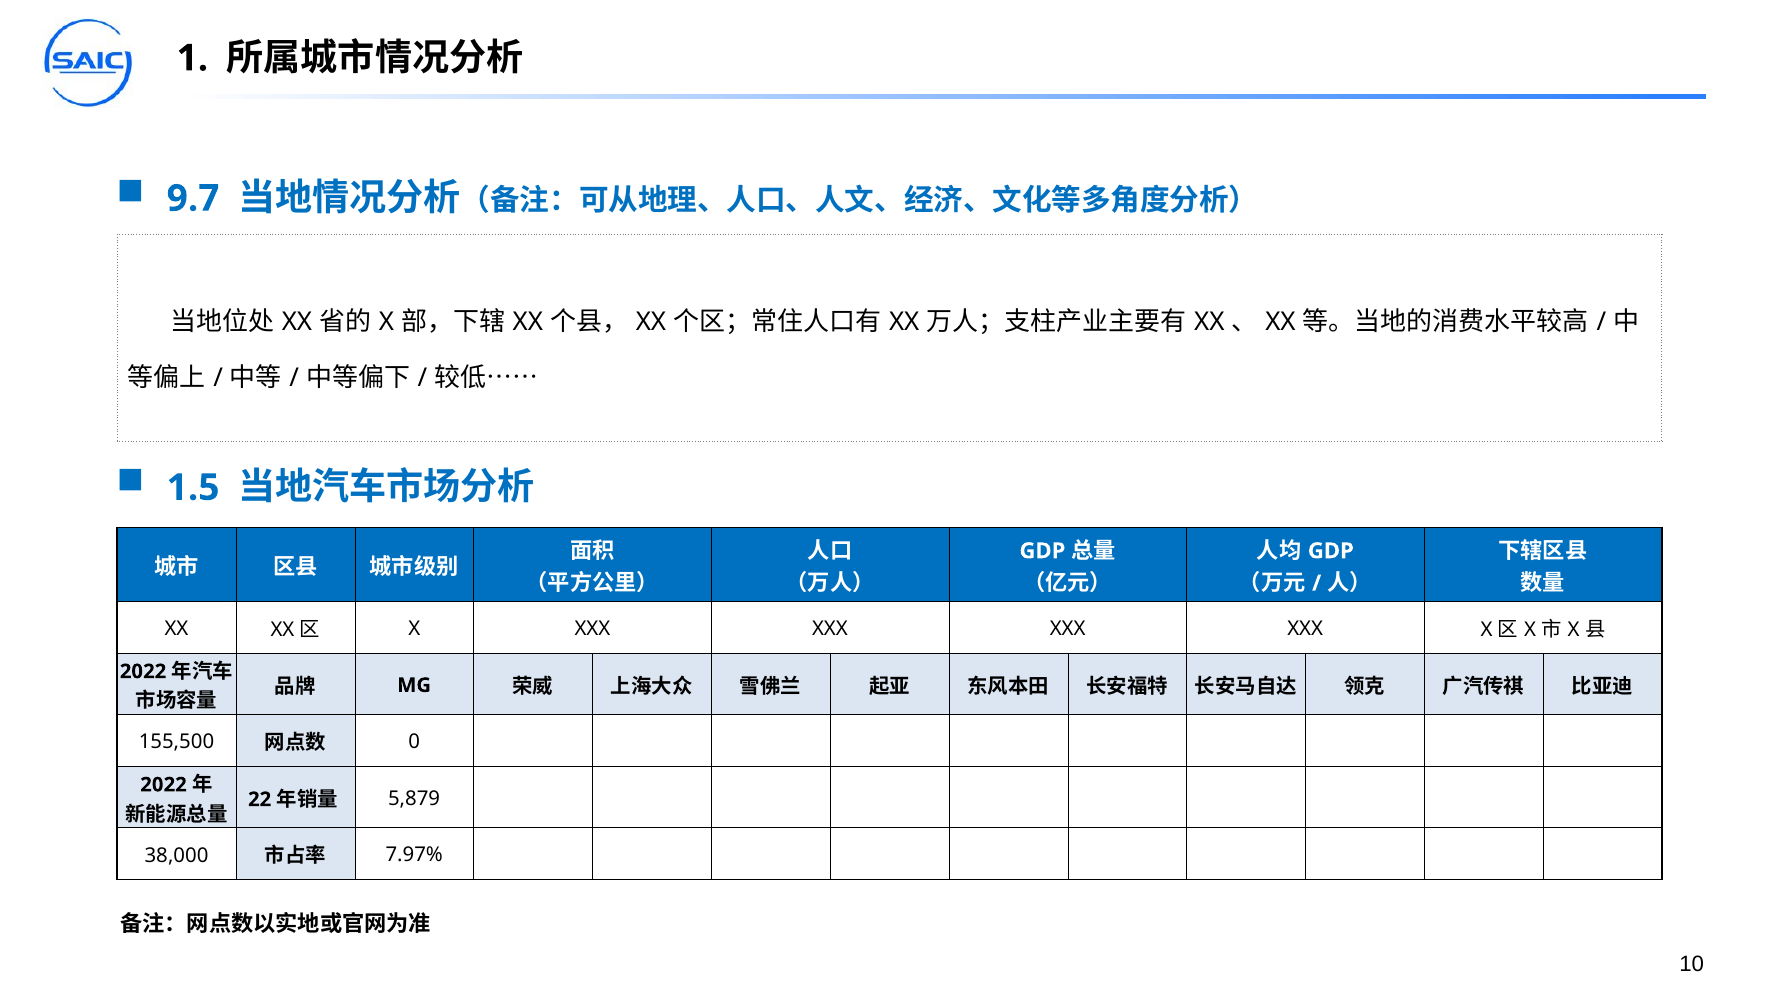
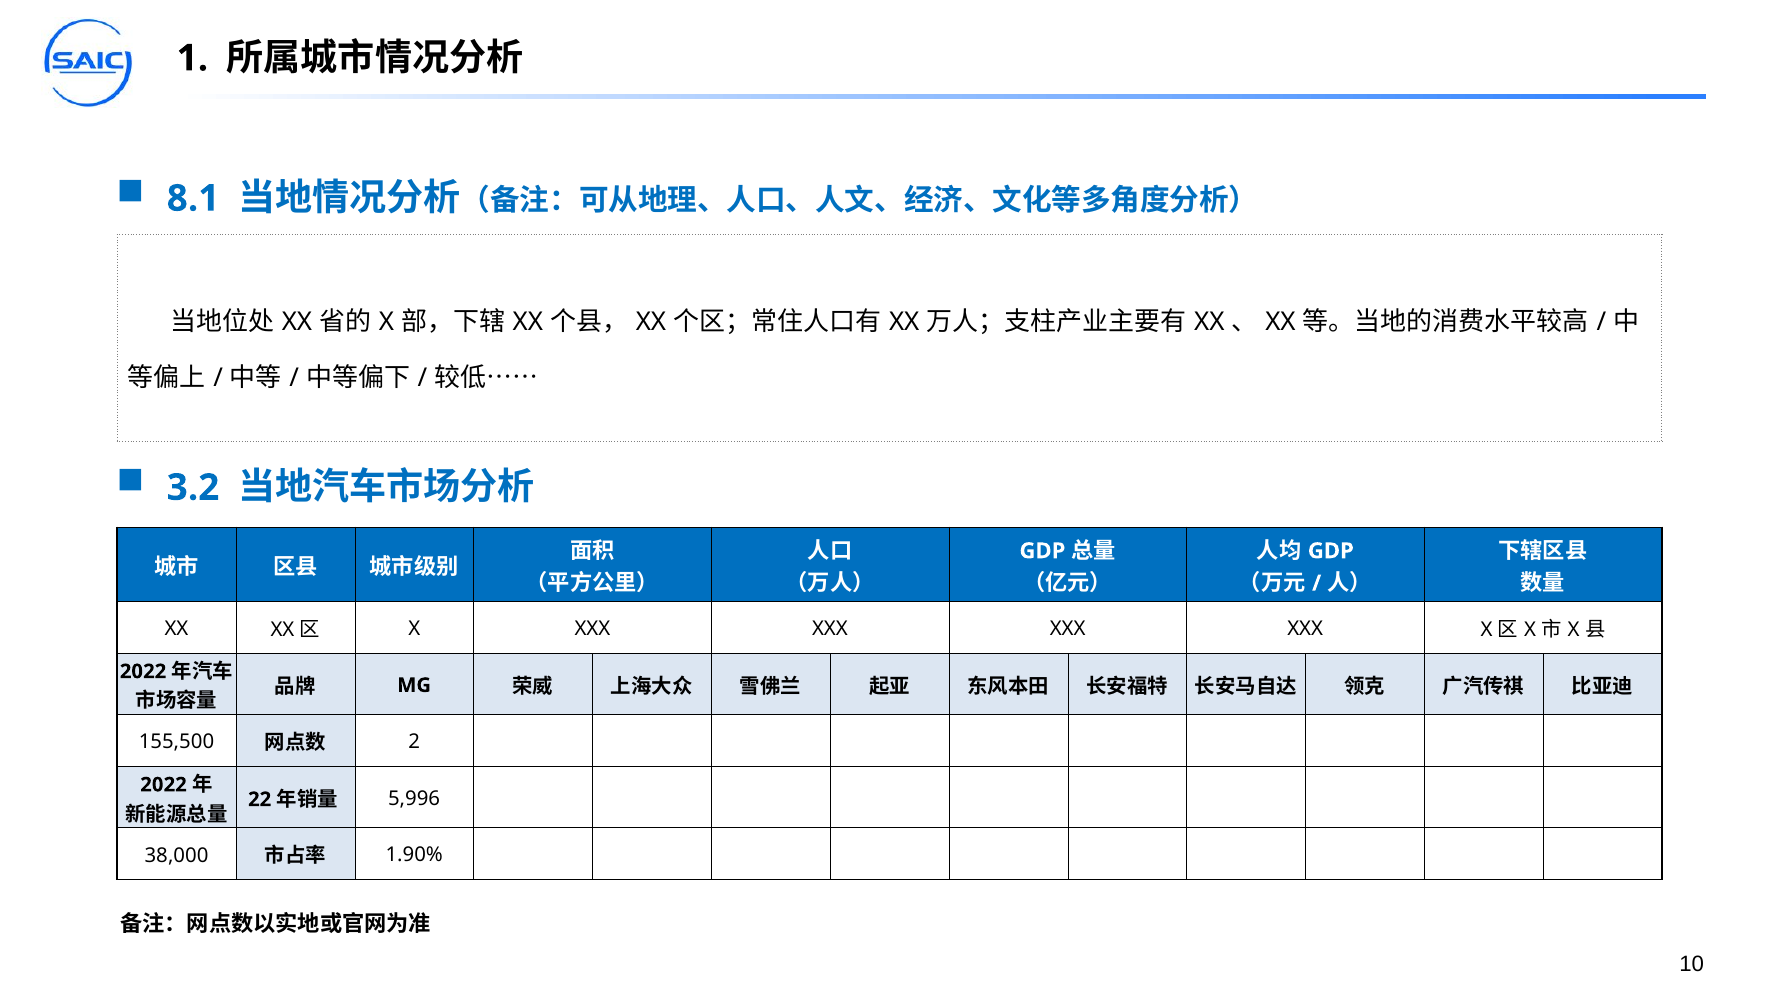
9.7: 9.7 -> 8.1
1.5: 1.5 -> 3.2
0: 0 -> 2
5,879: 5,879 -> 5,996
7.97%: 7.97% -> 1.90%
